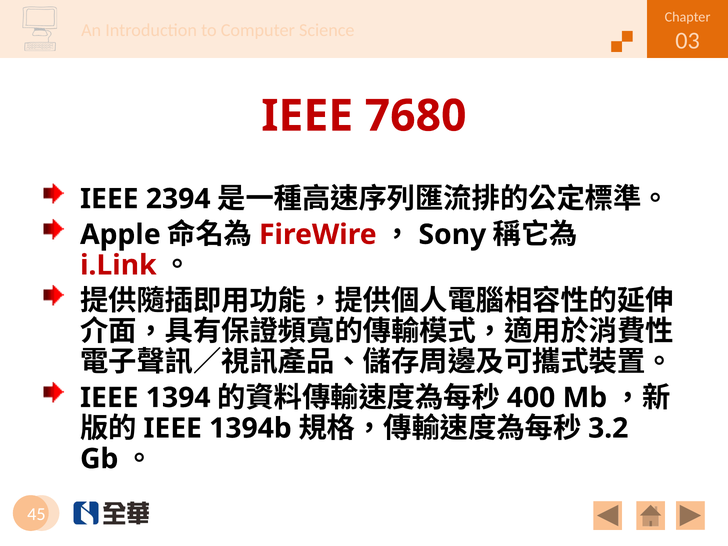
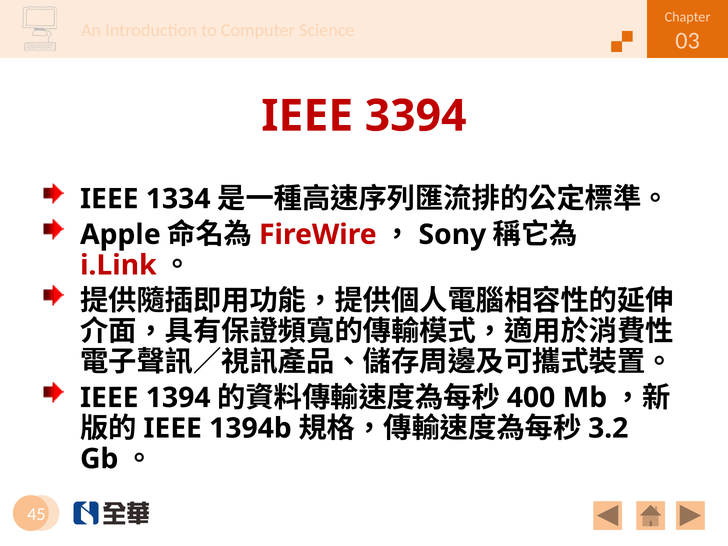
7680: 7680 -> 3394
2394: 2394 -> 1334
